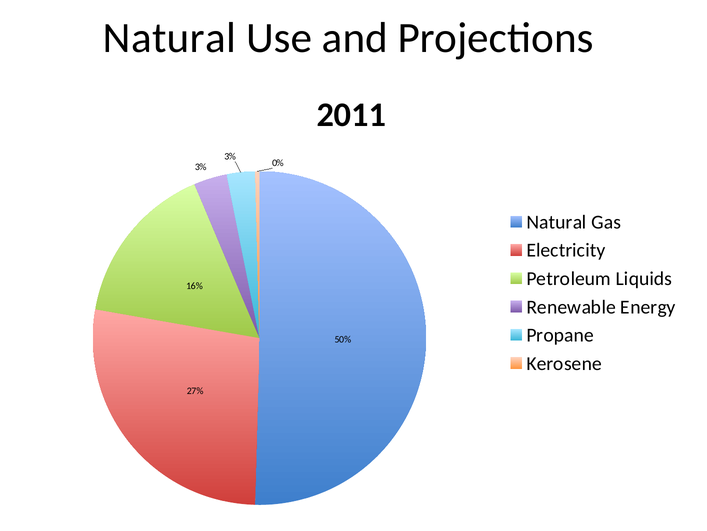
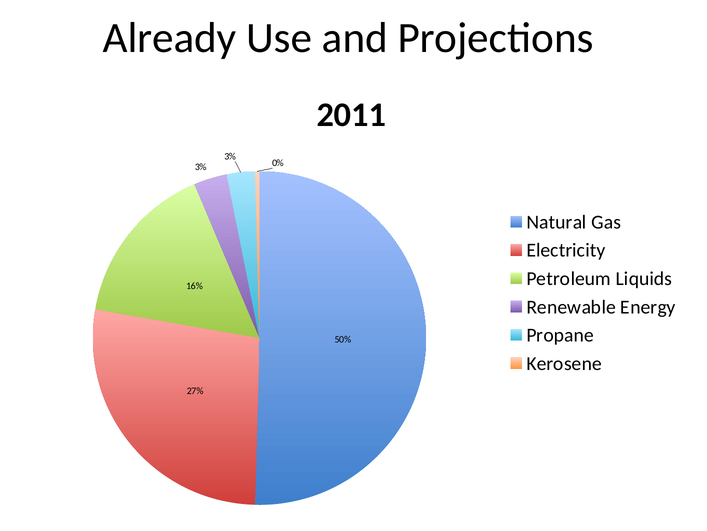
Natural at (169, 38): Natural -> Already
